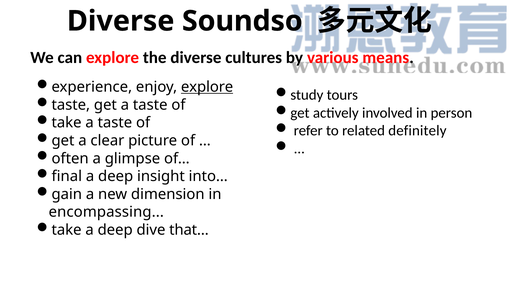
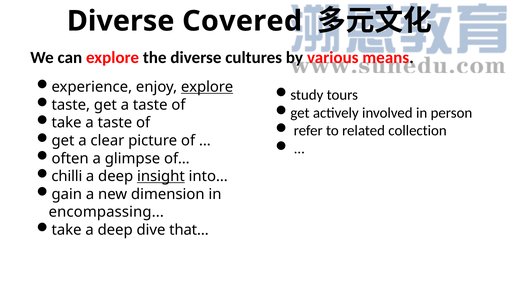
Soundso: Soundso -> Covered
definitely: definitely -> collection
final: final -> chilli
insight underline: none -> present
